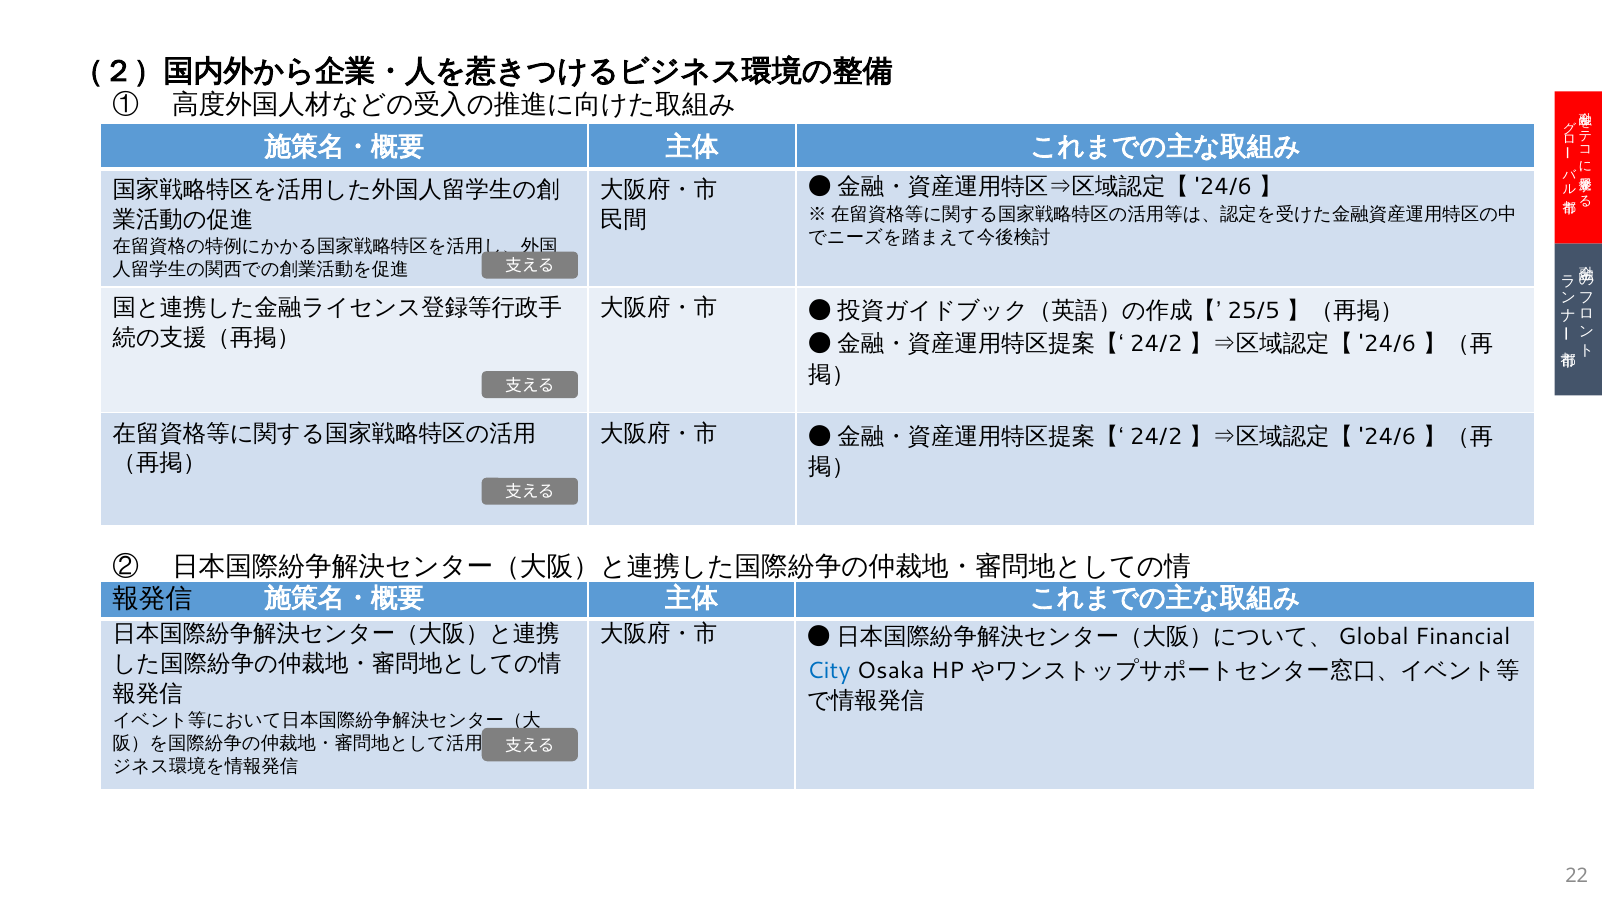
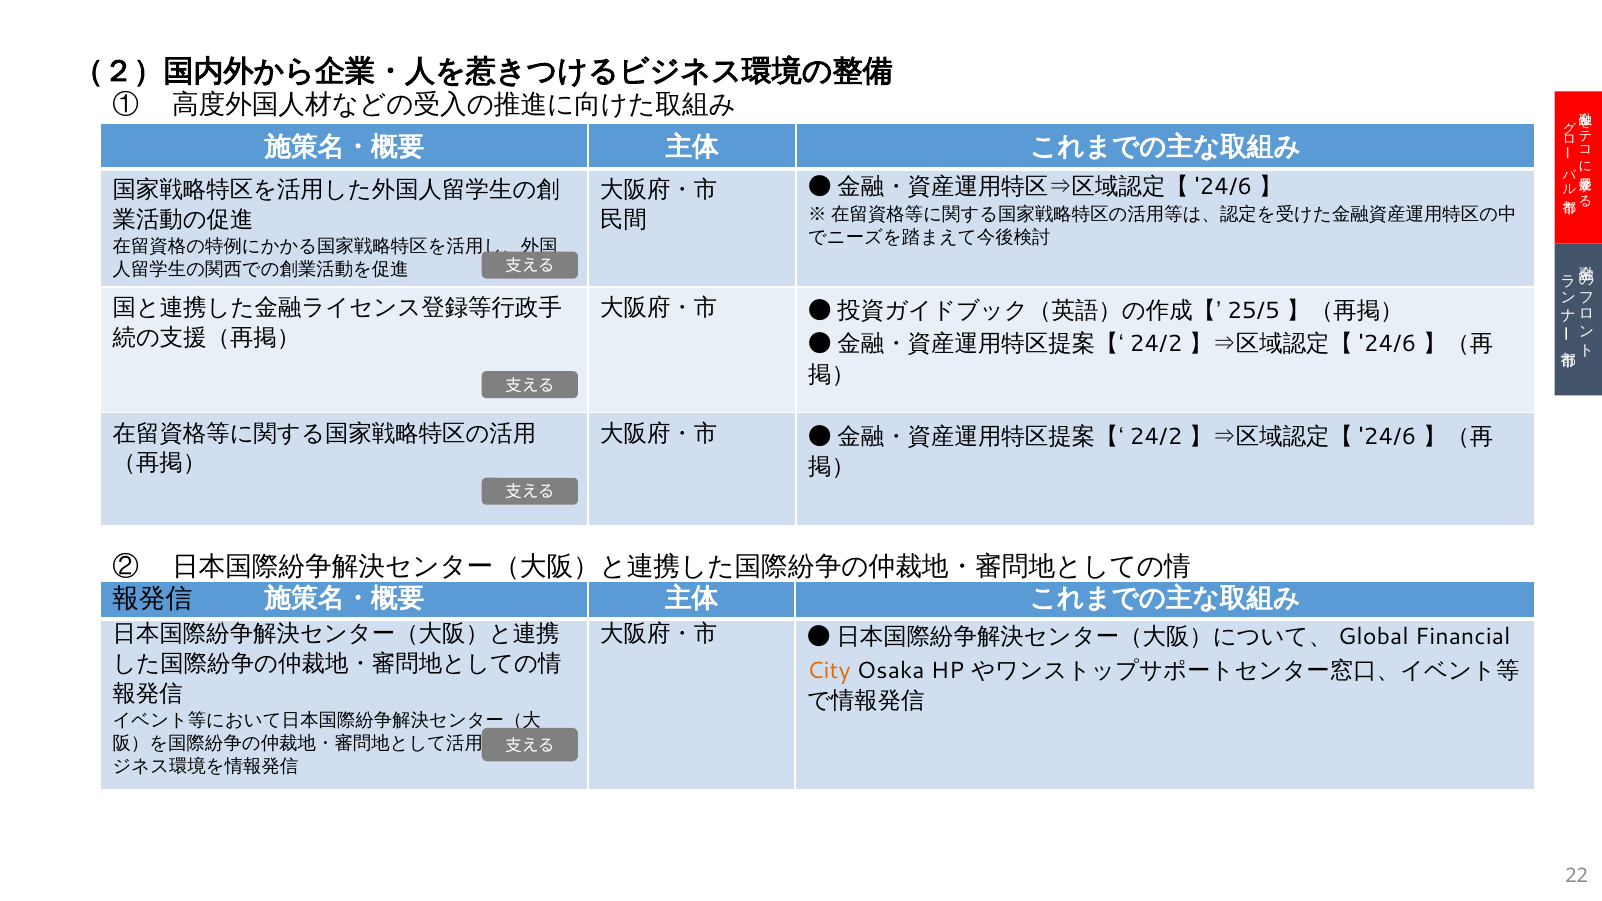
City colour: blue -> orange
